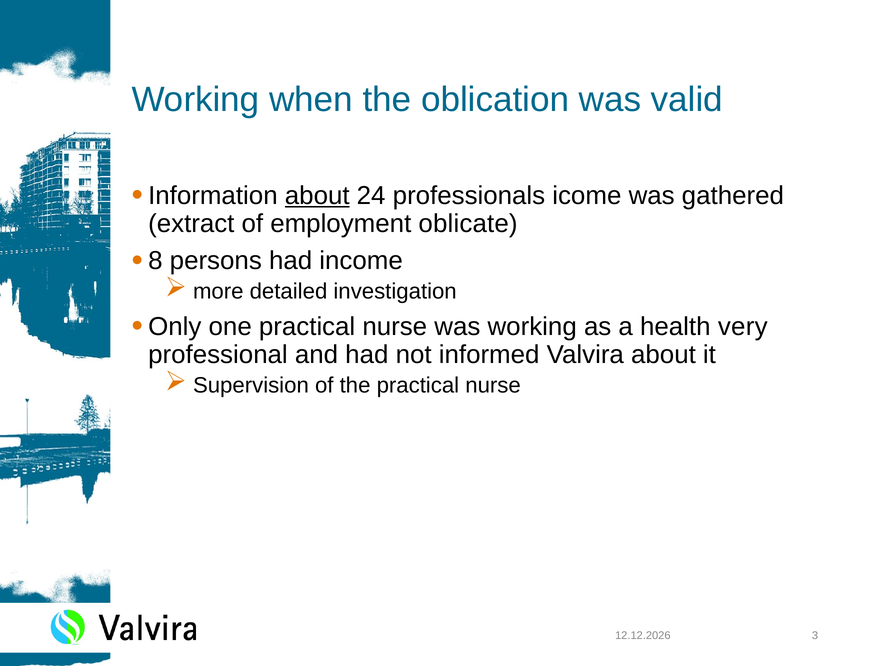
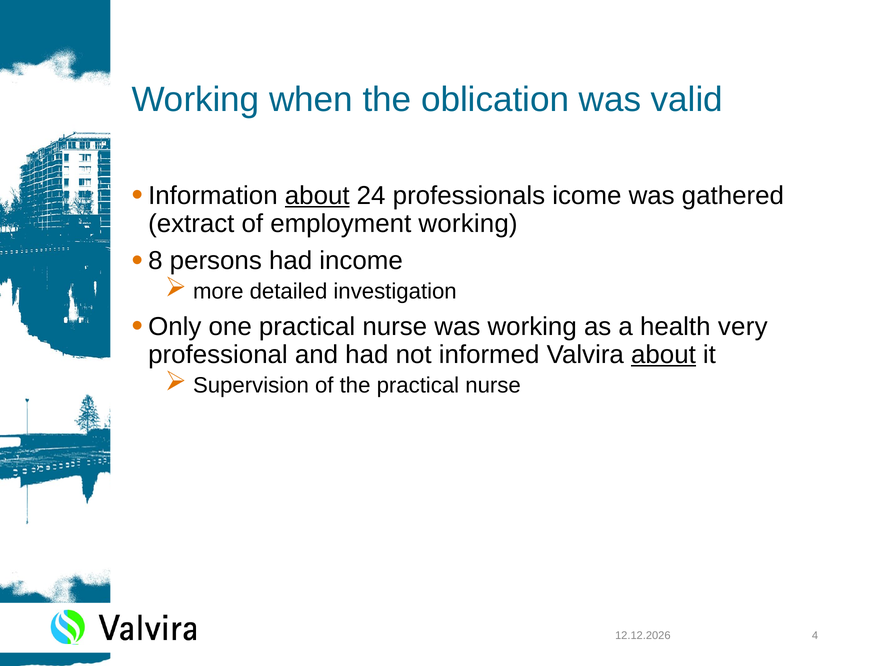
employment oblicate: oblicate -> working
about at (663, 355) underline: none -> present
3: 3 -> 4
